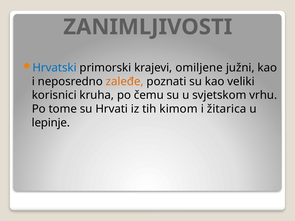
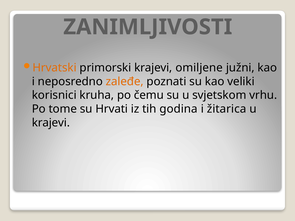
Hrvatski colour: blue -> orange
kimom: kimom -> godina
lepinje at (51, 123): lepinje -> krajevi
